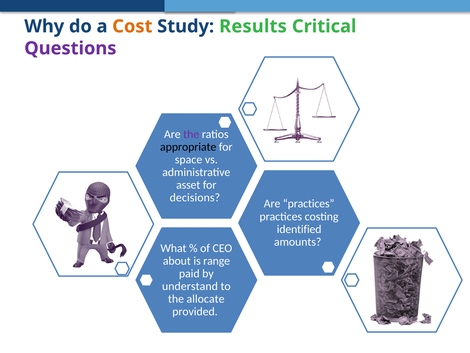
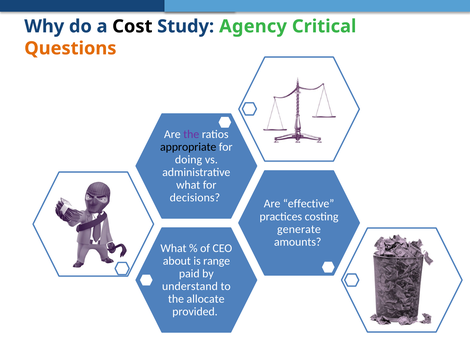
Cost colour: orange -> black
Results: Results -> Agency
Questions colour: purple -> orange
space: space -> doing
asset at (188, 185): asset -> what
Are practices: practices -> effective
identified: identified -> generate
